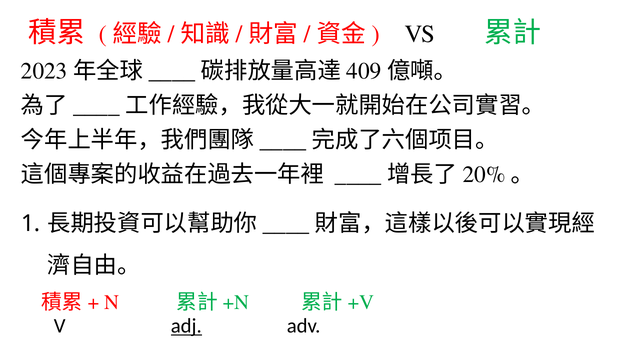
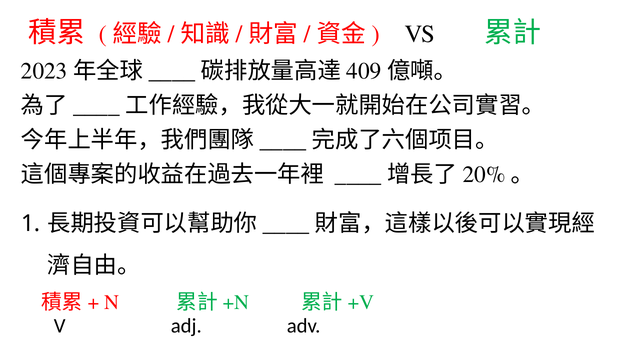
adj underline: present -> none
